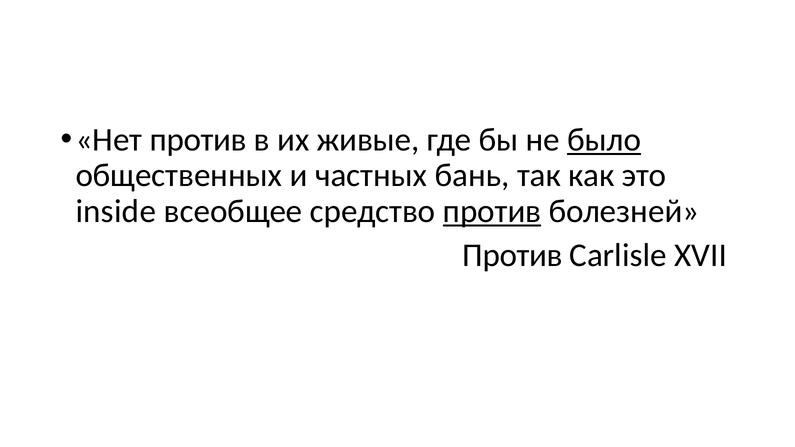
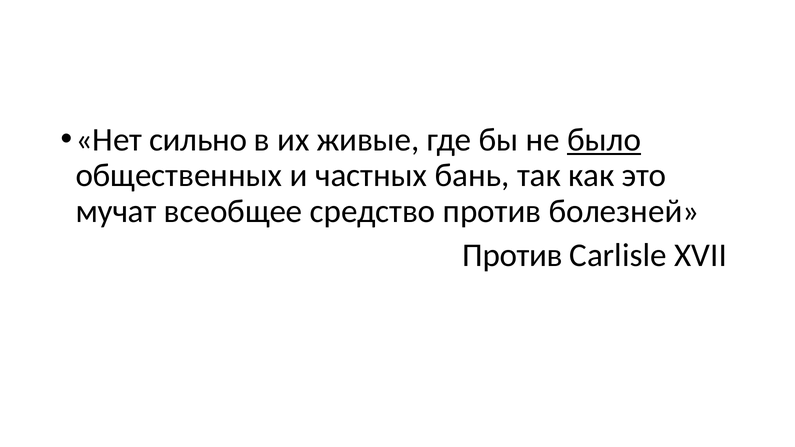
Нет против: против -> сильно
inside: inside -> мучат
против at (492, 211) underline: present -> none
